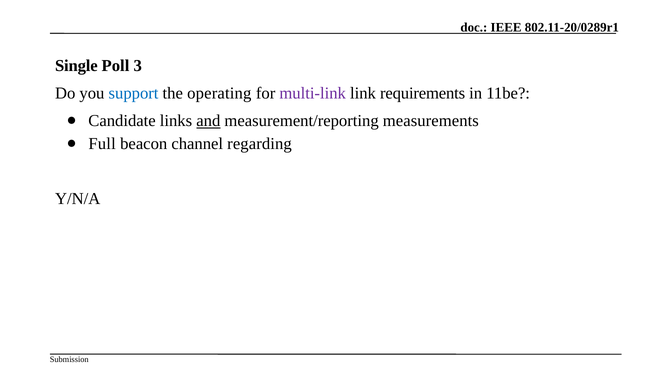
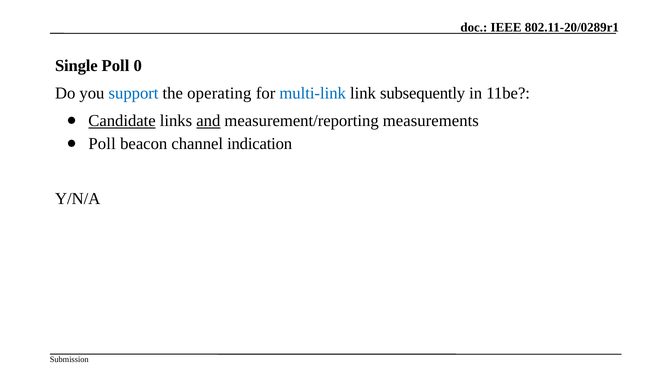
3: 3 -> 0
multi-link colour: purple -> blue
requirements: requirements -> subsequently
Candidate underline: none -> present
Full at (102, 144): Full -> Poll
regarding: regarding -> indication
